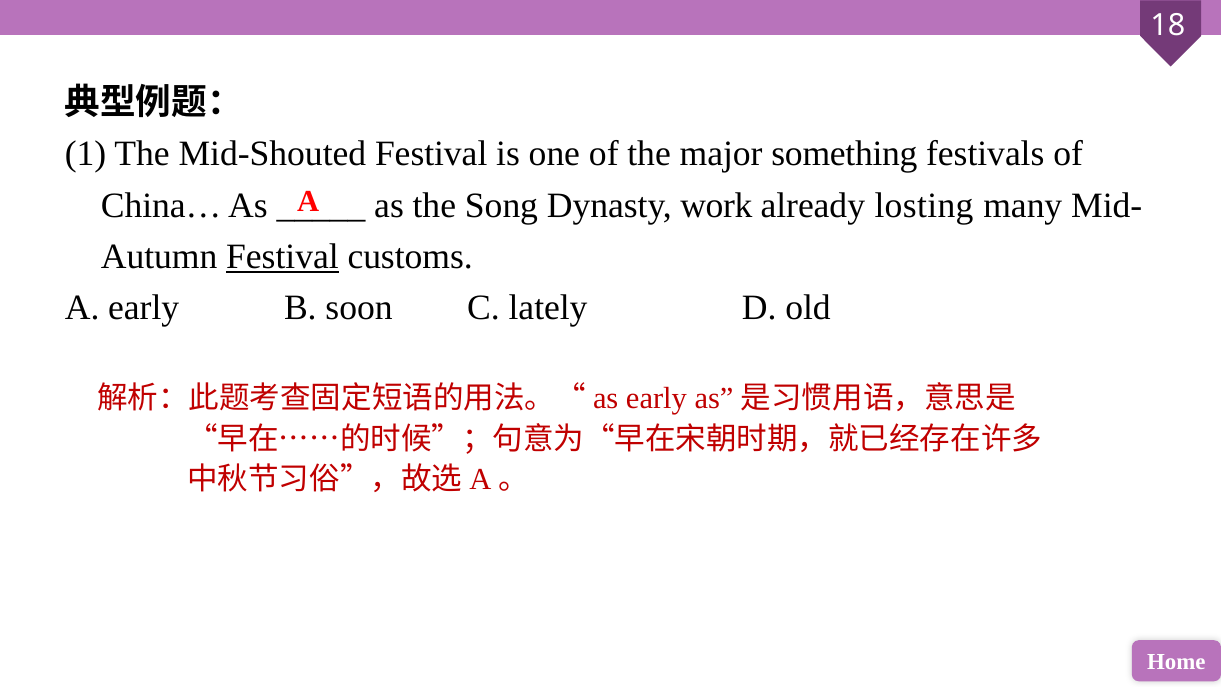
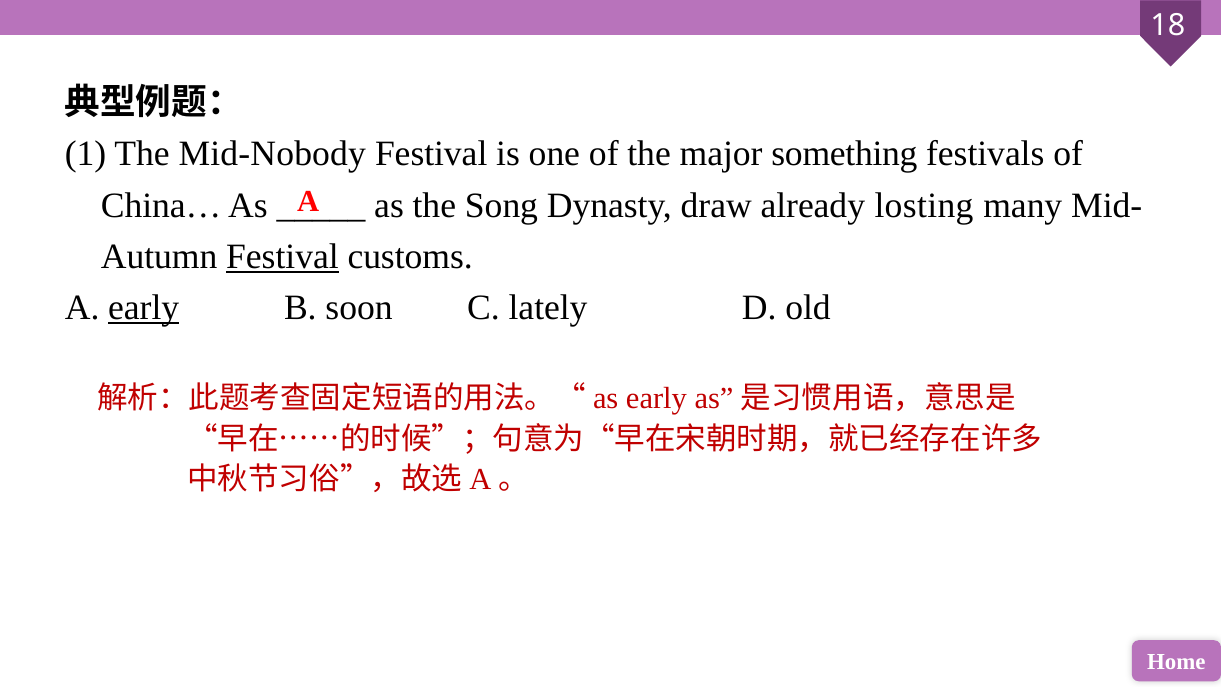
Mid-Shouted: Mid-Shouted -> Mid-Nobody
work: work -> draw
early at (144, 308) underline: none -> present
